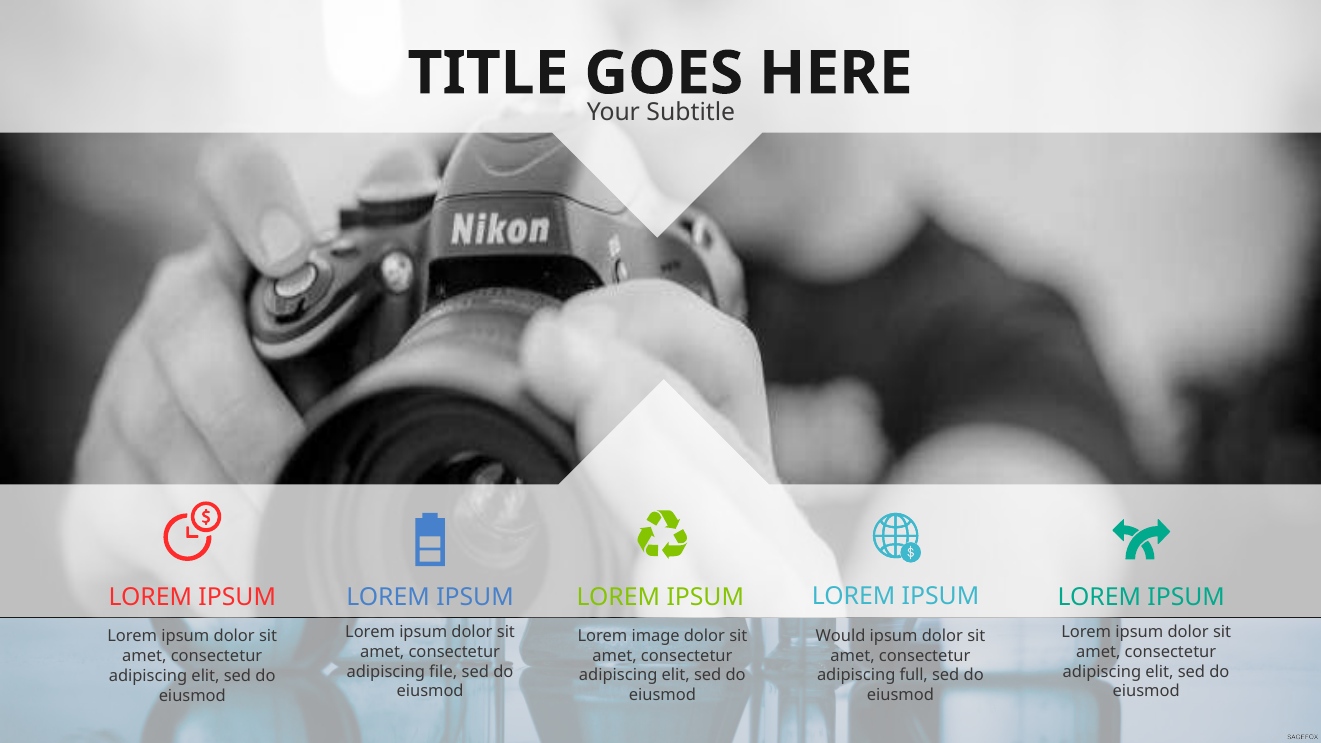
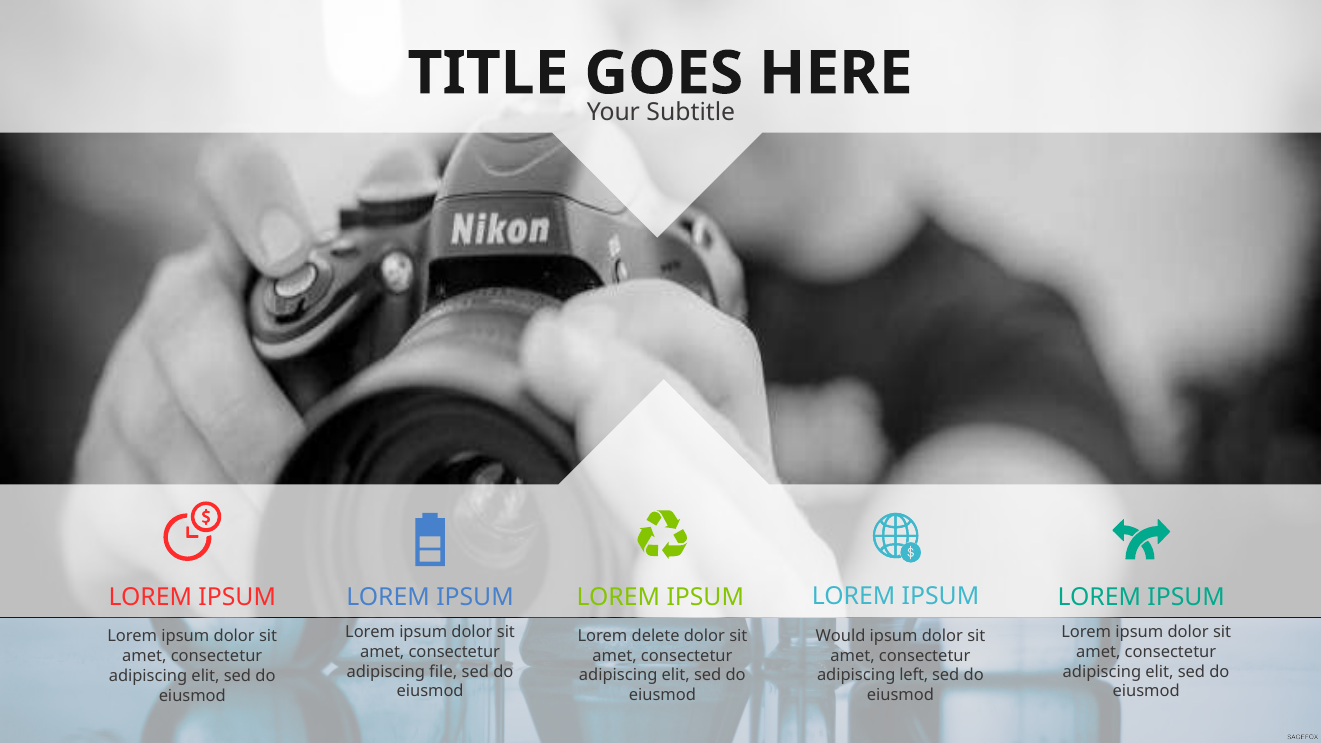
image: image -> delete
full: full -> left
